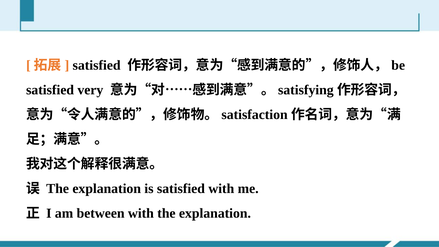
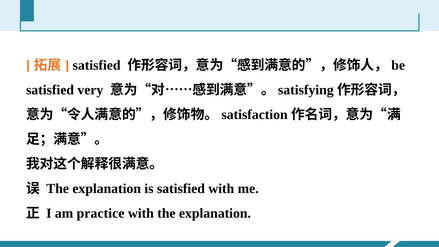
between: between -> practice
